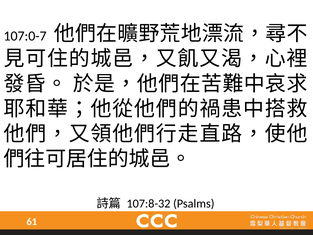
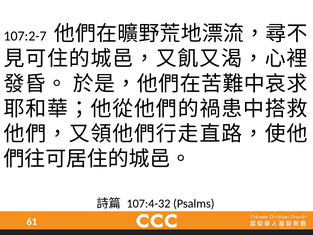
107:0-7: 107:0-7 -> 107:2-7
107:8-32: 107:8-32 -> 107:4-32
